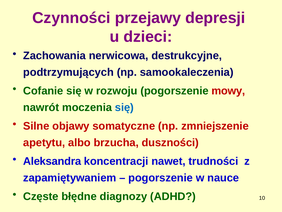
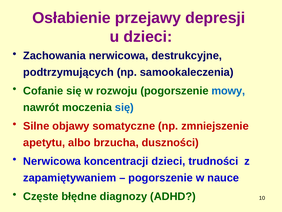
Czynności: Czynności -> Osłabienie
mowy colour: red -> blue
Aleksandra at (52, 161): Aleksandra -> Nerwicowa
koncentracji nawet: nawet -> dzieci
